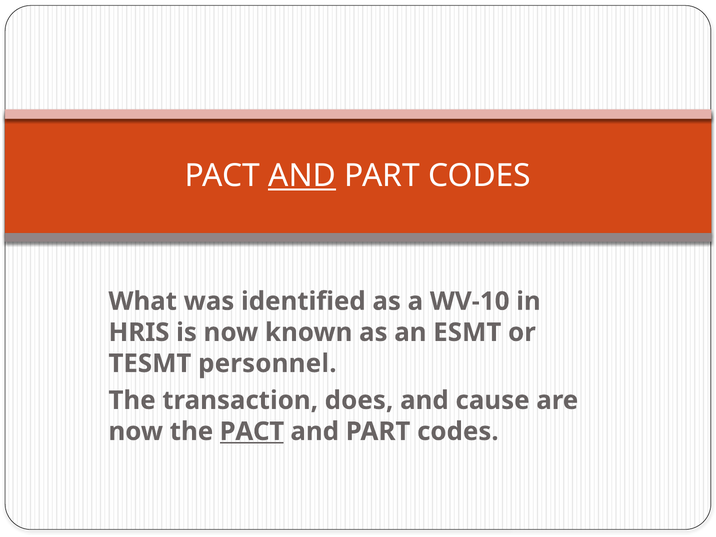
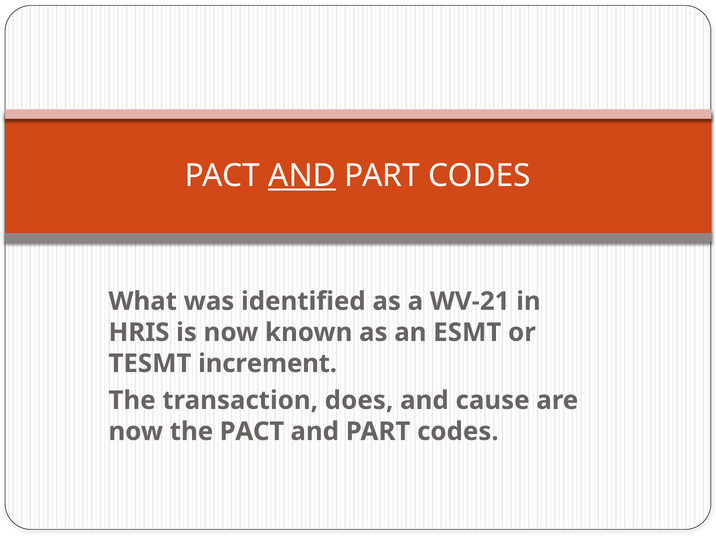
WV-10: WV-10 -> WV-21
personnel: personnel -> increment
PACT at (252, 431) underline: present -> none
